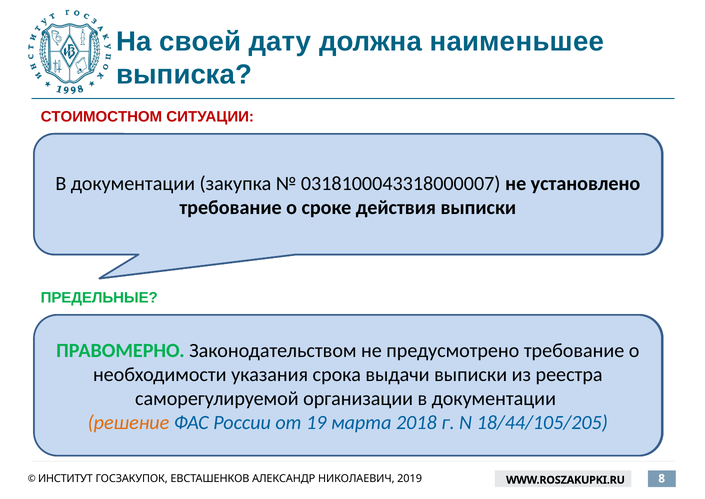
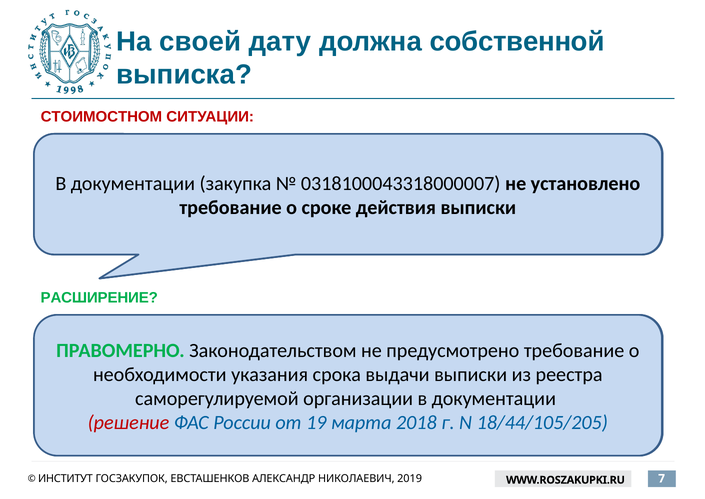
наименьшее: наименьшее -> собственной
ПРЕДЕЛЬНЫЕ: ПРЕДЕЛЬНЫЕ -> РАСШИРЕНИЕ
решение at (128, 423) colour: orange -> red
8: 8 -> 7
